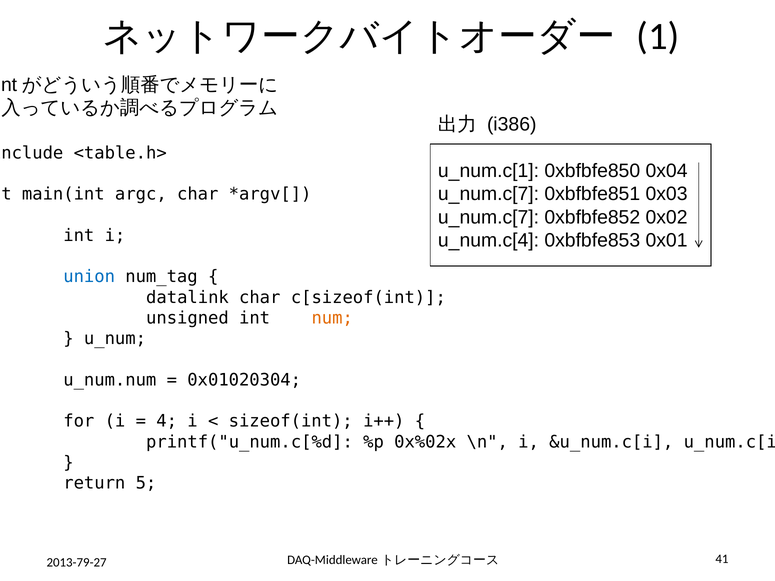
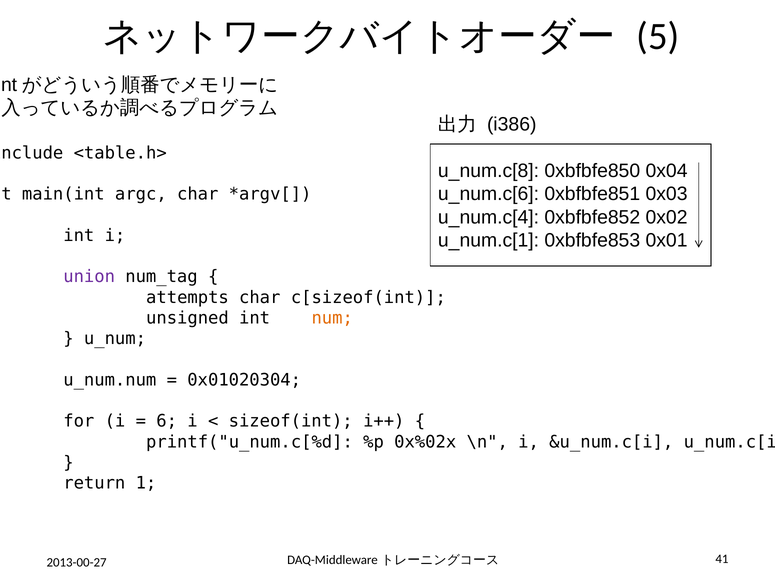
1: 1 -> 5
u_num.c[1: u_num.c[1 -> u_num.c[8
u_num.c[7 at (489, 194): u_num.c[7 -> u_num.c[6
u_num.c[7 at (489, 217): u_num.c[7 -> u_num.c[4
u_num.c[4: u_num.c[4 -> u_num.c[1
union colour: blue -> purple
datalink: datalink -> attempts
4: 4 -> 6
5: 5 -> 1
2013-79-27: 2013-79-27 -> 2013-00-27
